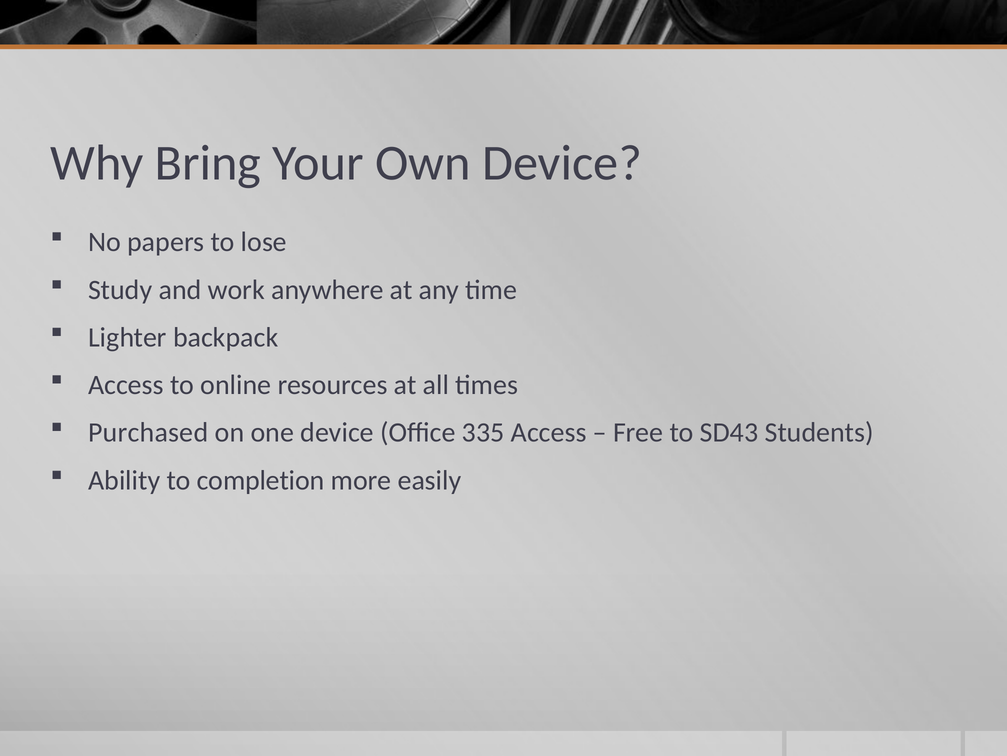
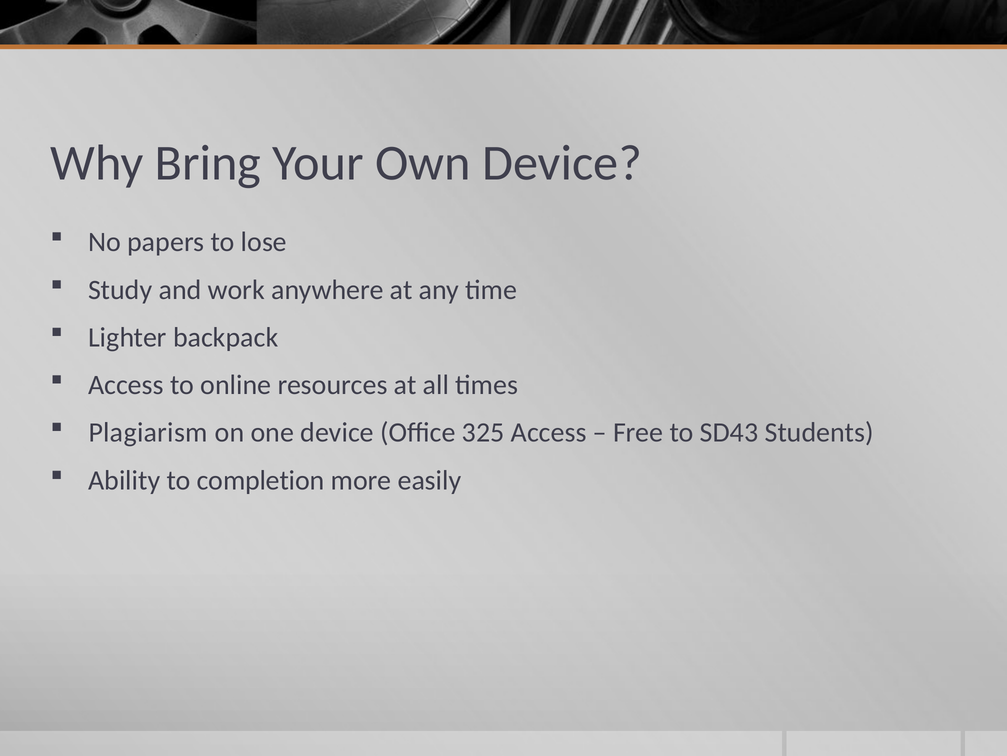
Purchased: Purchased -> Plagiarism
335: 335 -> 325
